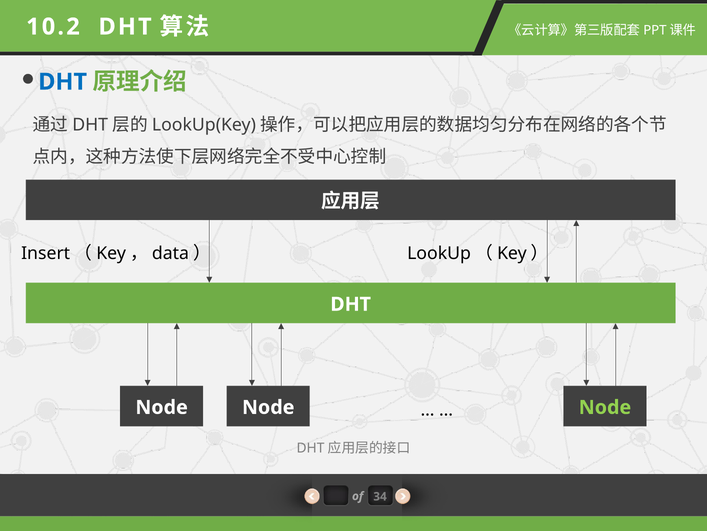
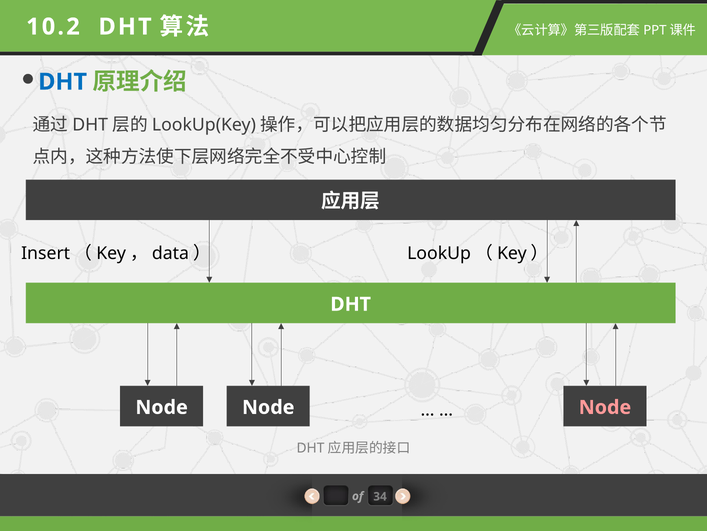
Node at (605, 407) colour: light green -> pink
